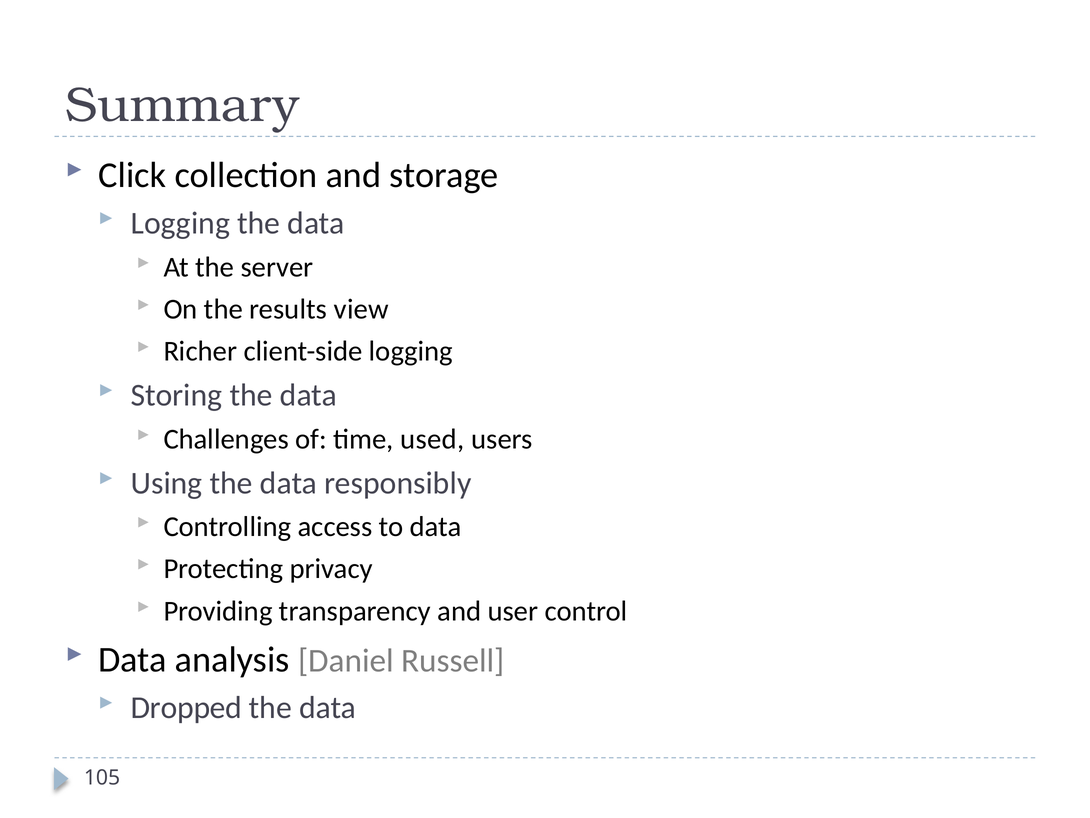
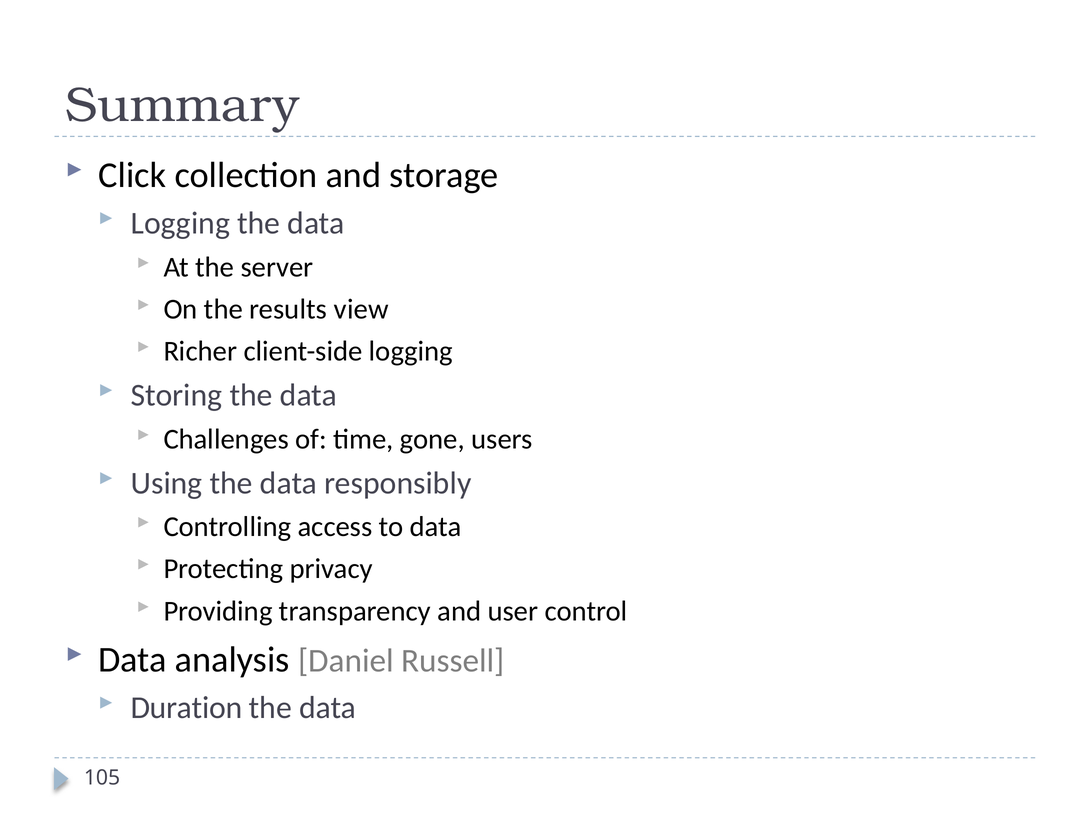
used: used -> gone
Dropped: Dropped -> Duration
